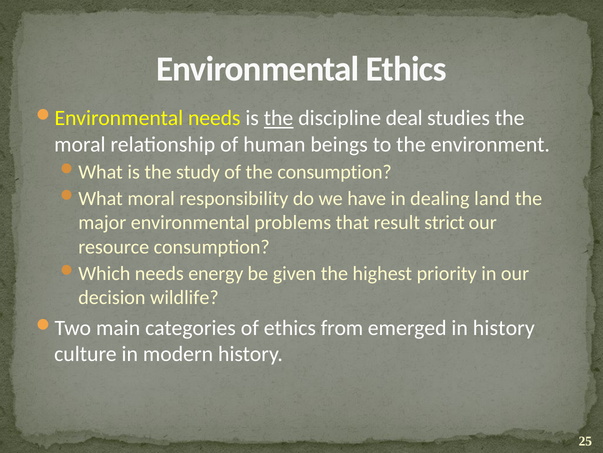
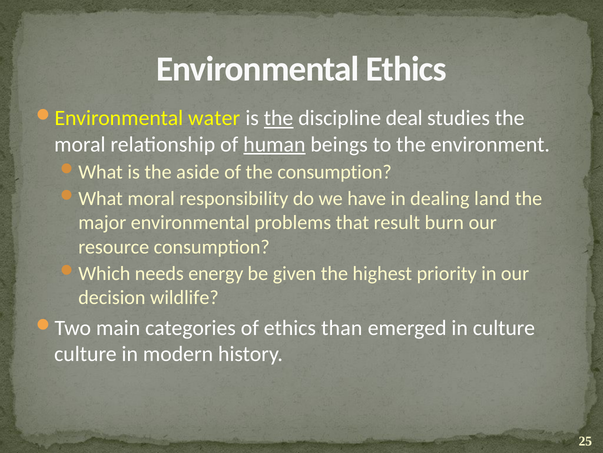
needs at (214, 118): needs -> water
human underline: none -> present
study: study -> aside
strict: strict -> burn
from: from -> than
in history: history -> culture
